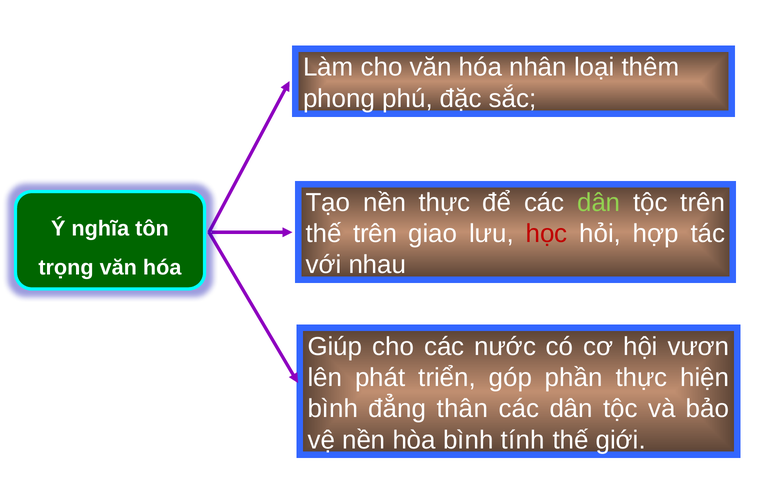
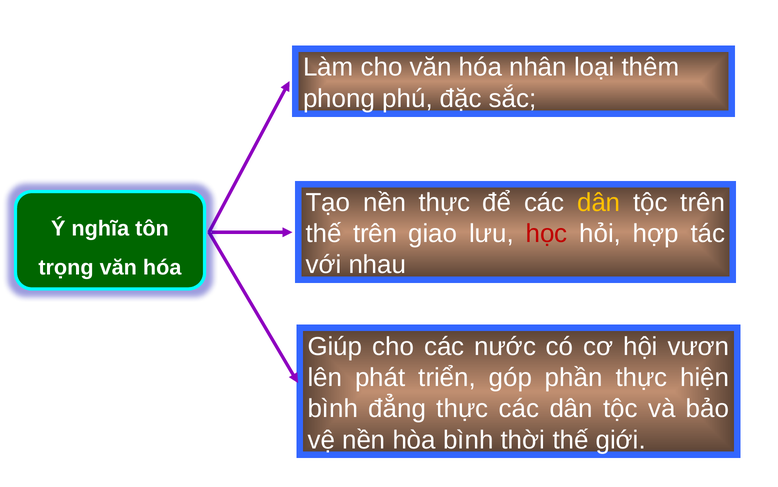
dân at (599, 202) colour: light green -> yellow
đẳng thân: thân -> thực
tính: tính -> thời
